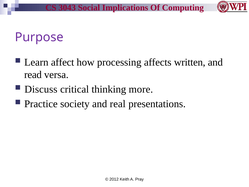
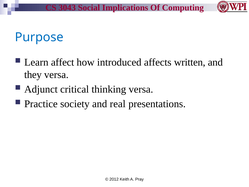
Purpose colour: purple -> blue
processing: processing -> introduced
read: read -> they
Discuss: Discuss -> Adjunct
thinking more: more -> versa
